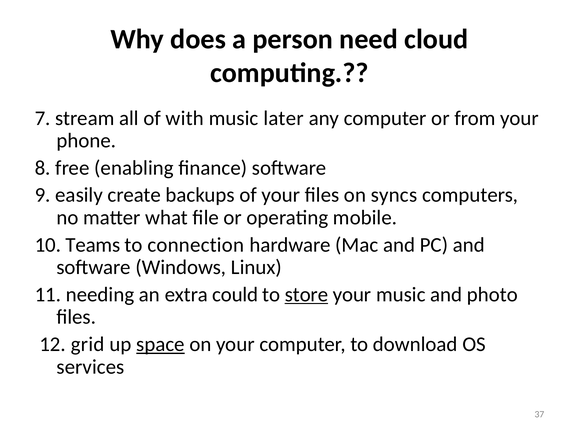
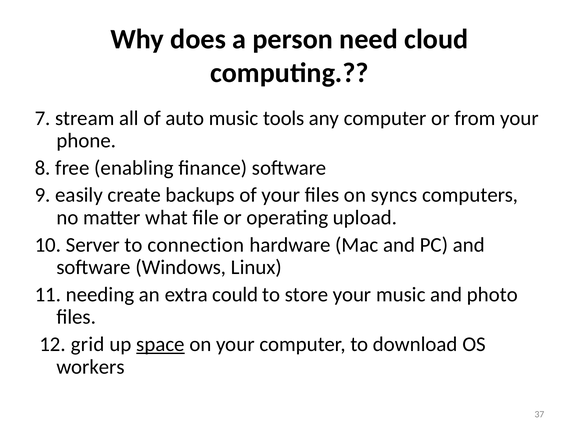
with: with -> auto
later: later -> tools
mobile: mobile -> upload
Teams: Teams -> Server
store underline: present -> none
services: services -> workers
